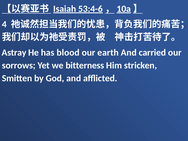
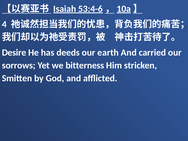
Astray: Astray -> Desire
blood: blood -> deeds
